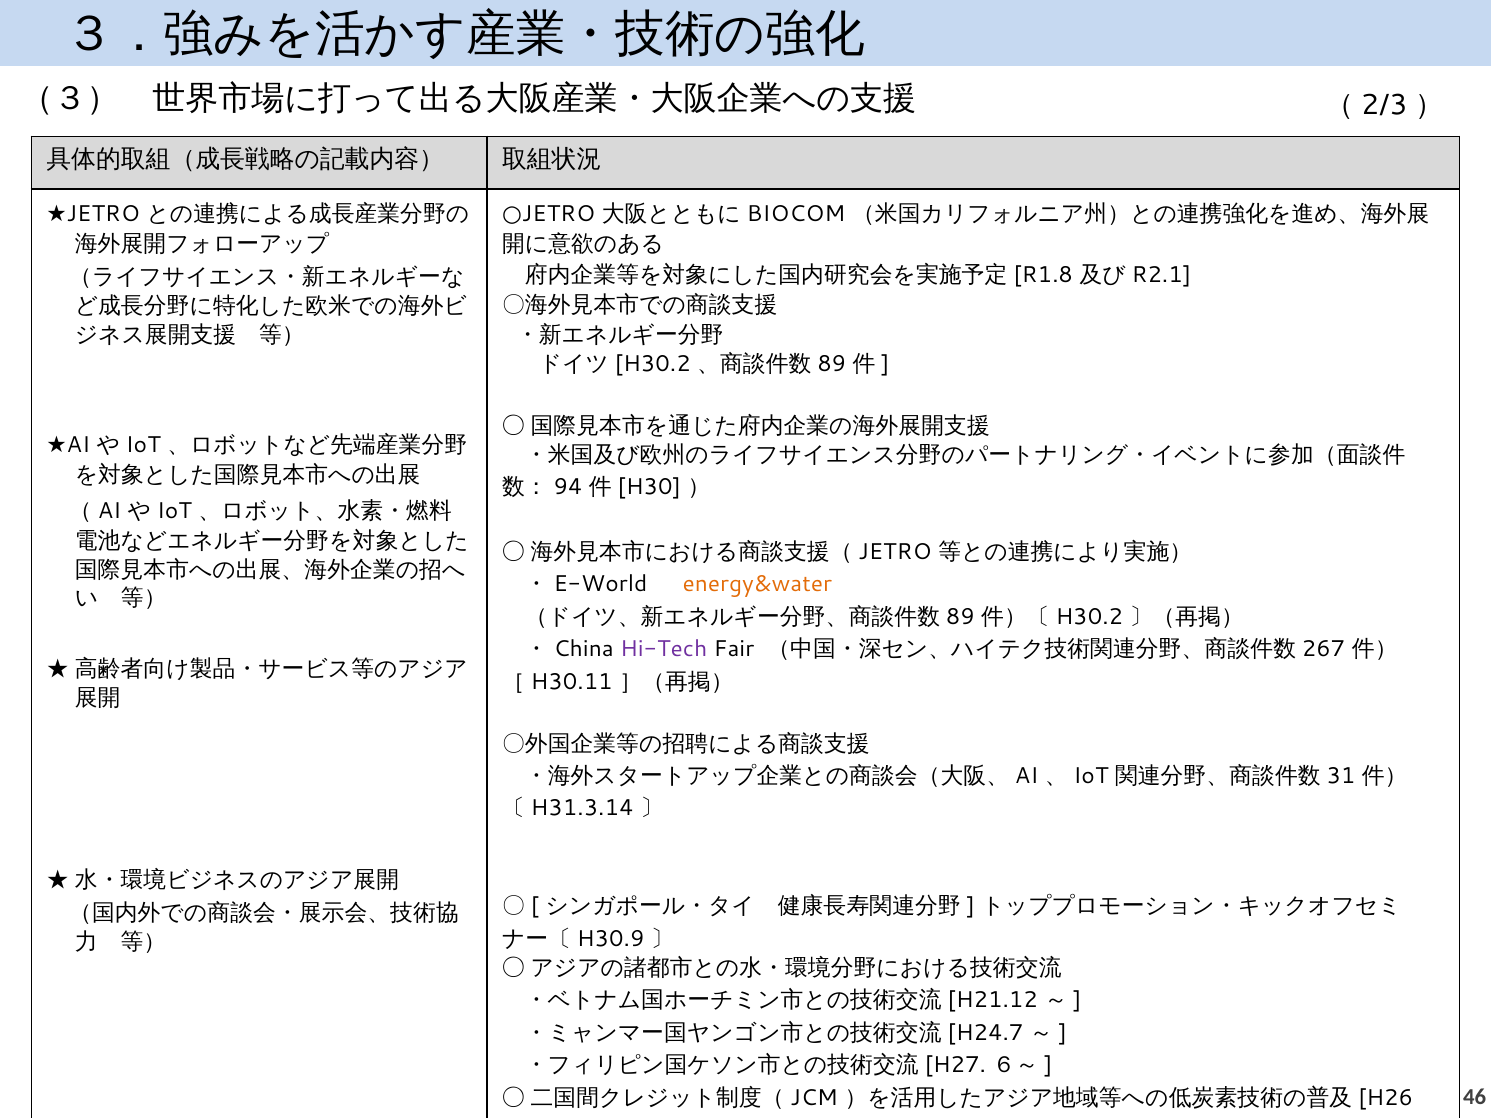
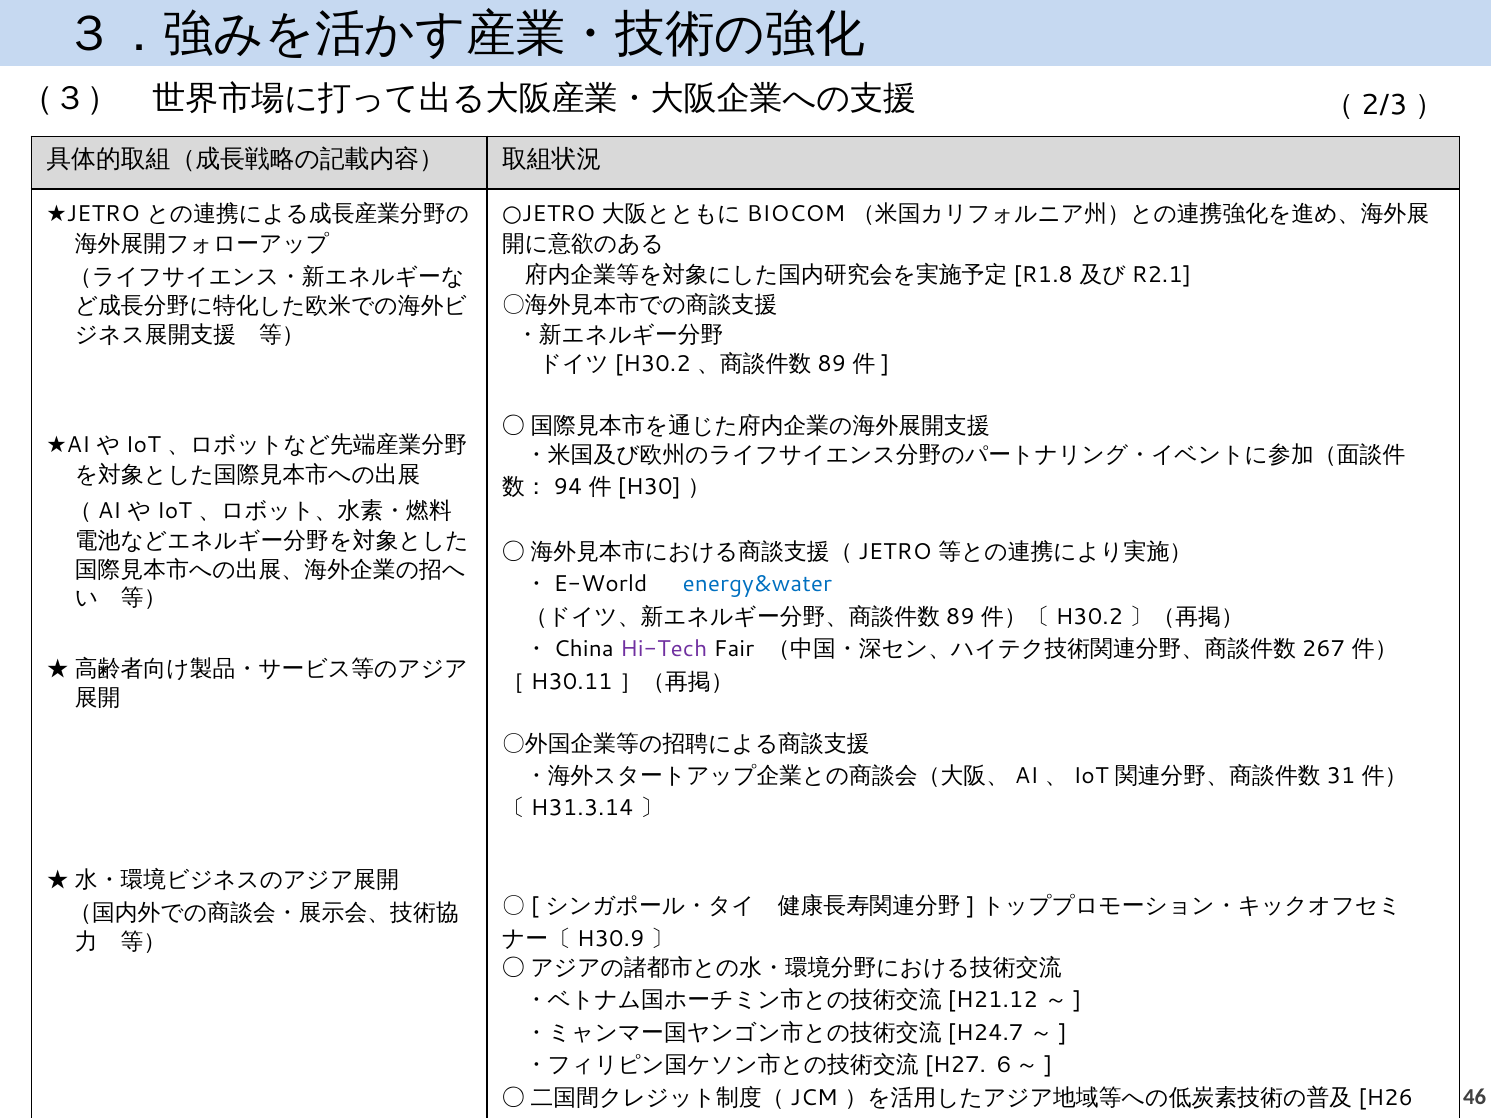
energy&water colour: orange -> blue
